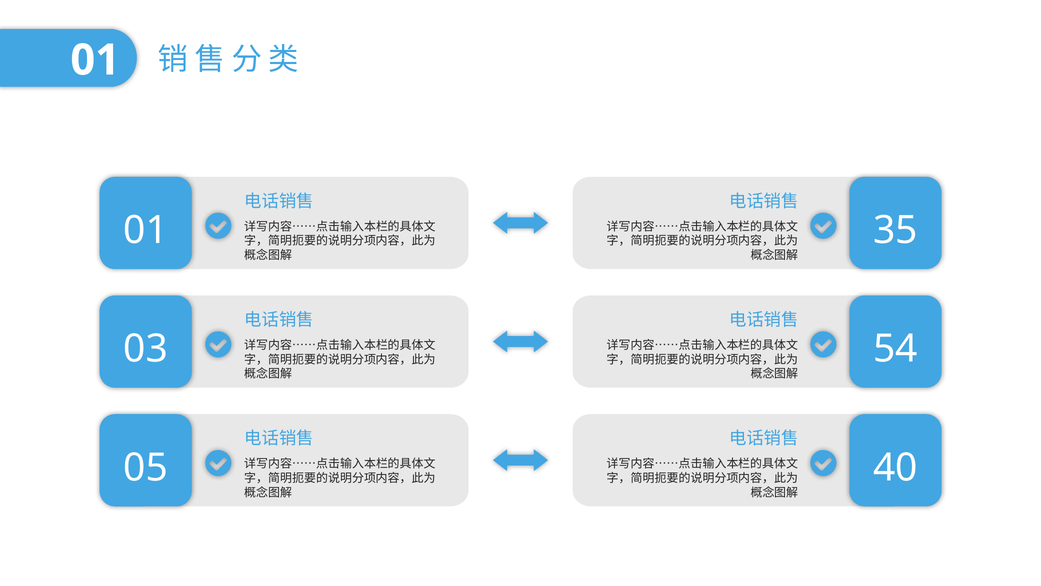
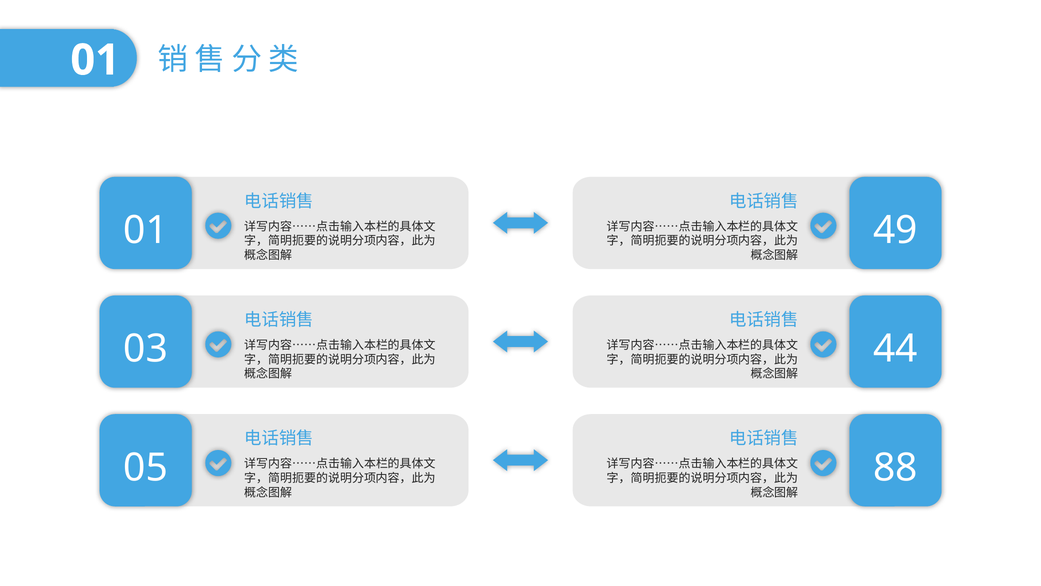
35: 35 -> 49
54: 54 -> 44
40: 40 -> 88
